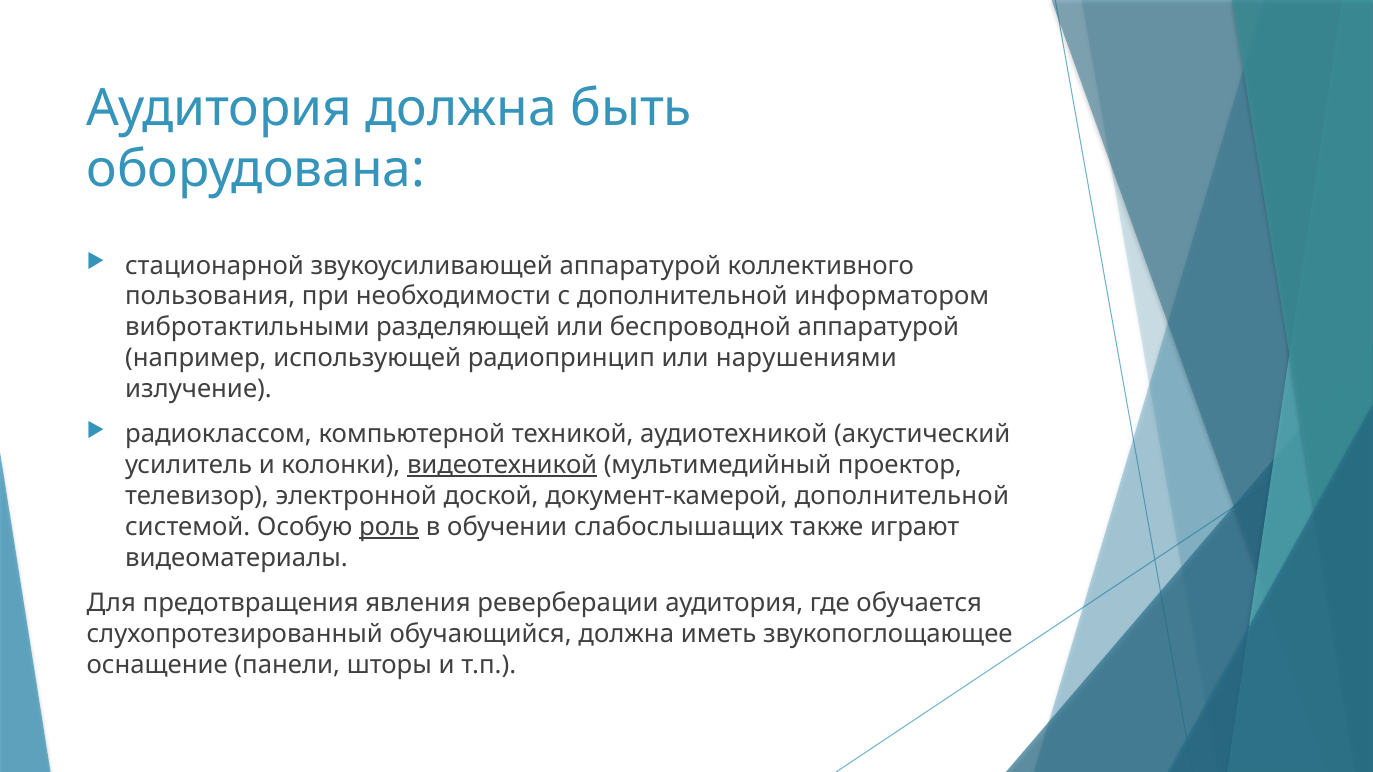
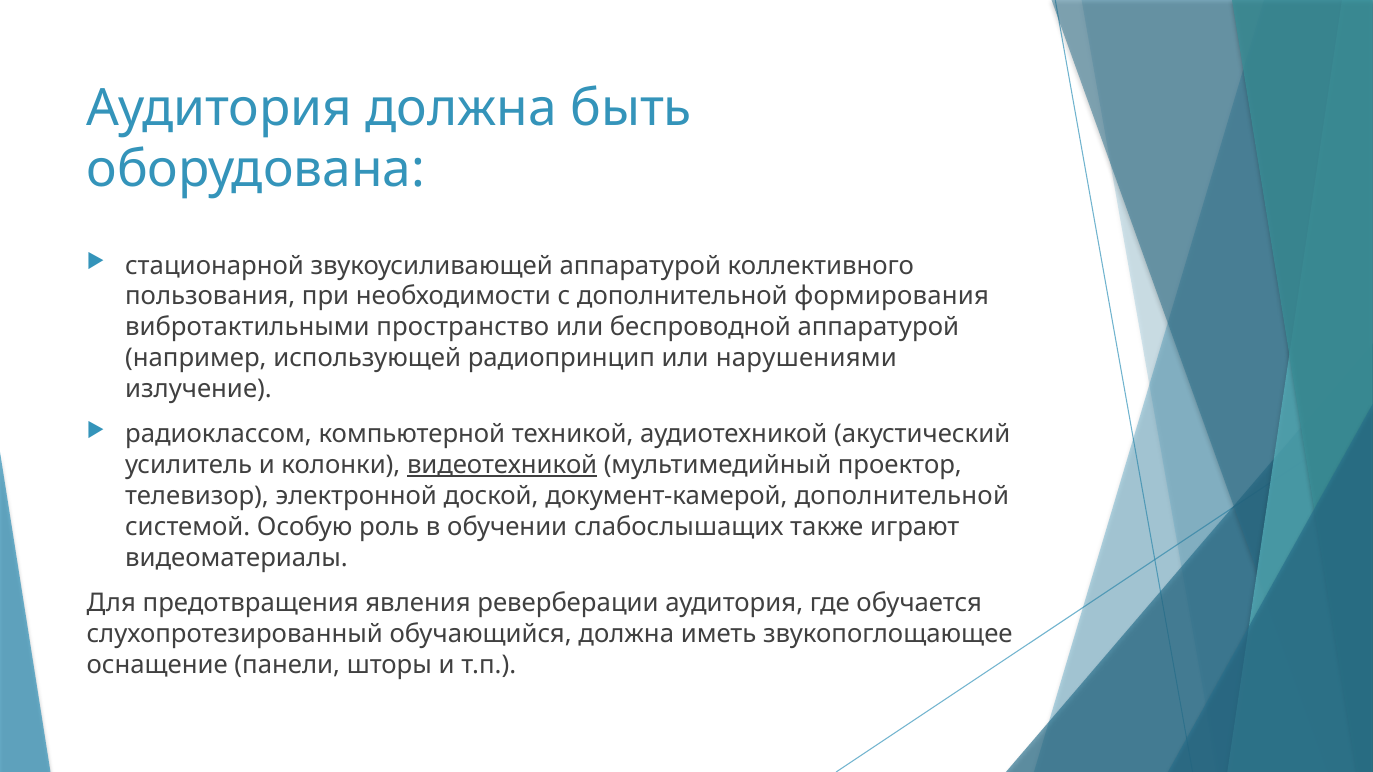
информатором: информатором -> формирования
разделяющей: разделяющей -> пространство
роль underline: present -> none
